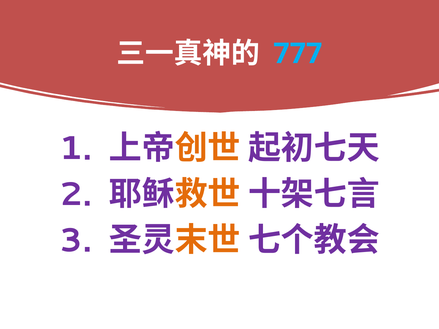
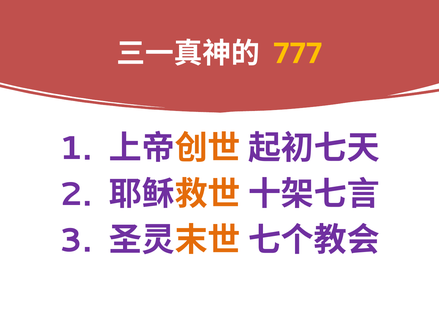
777 colour: light blue -> yellow
